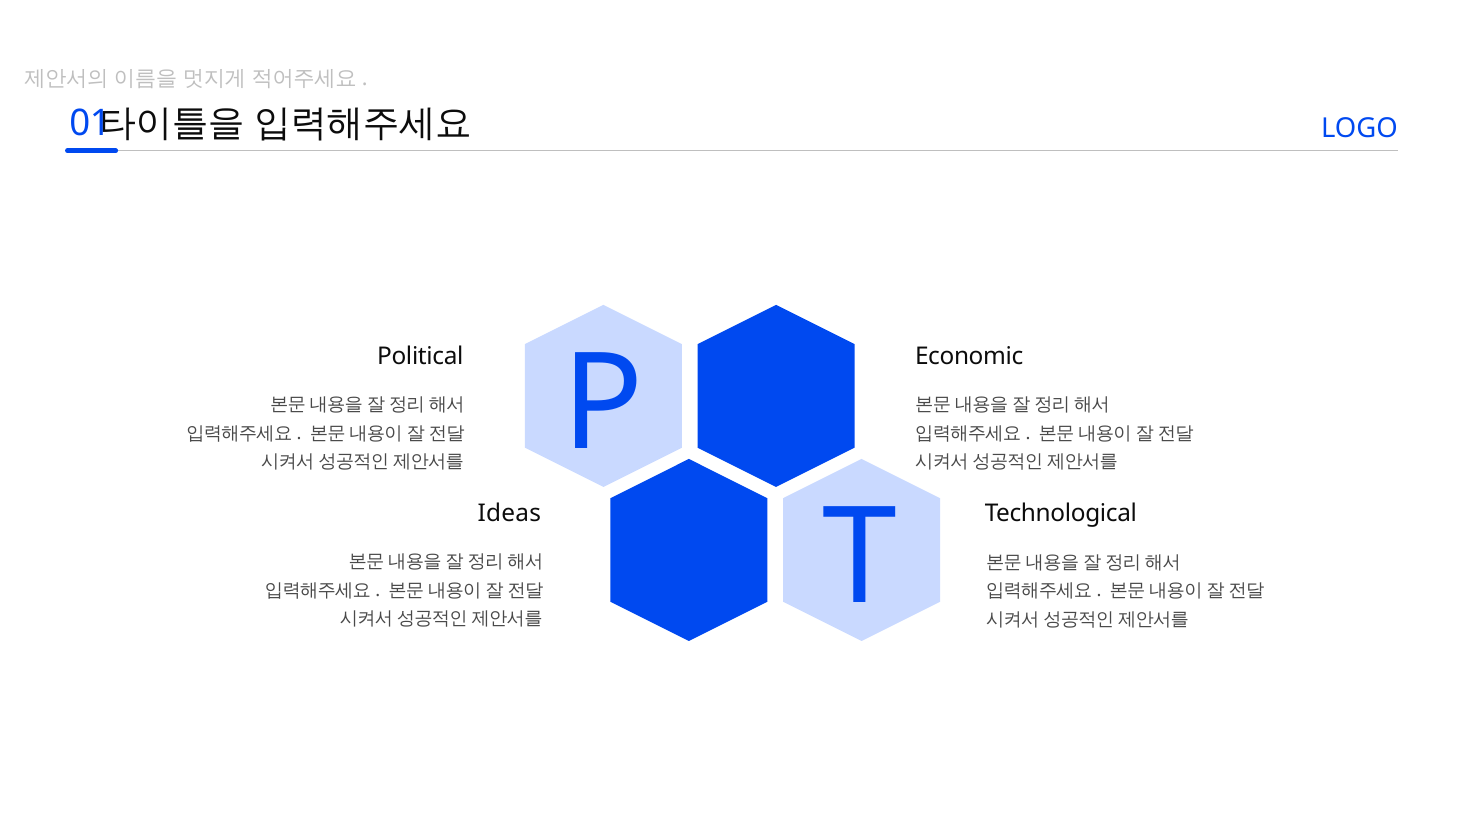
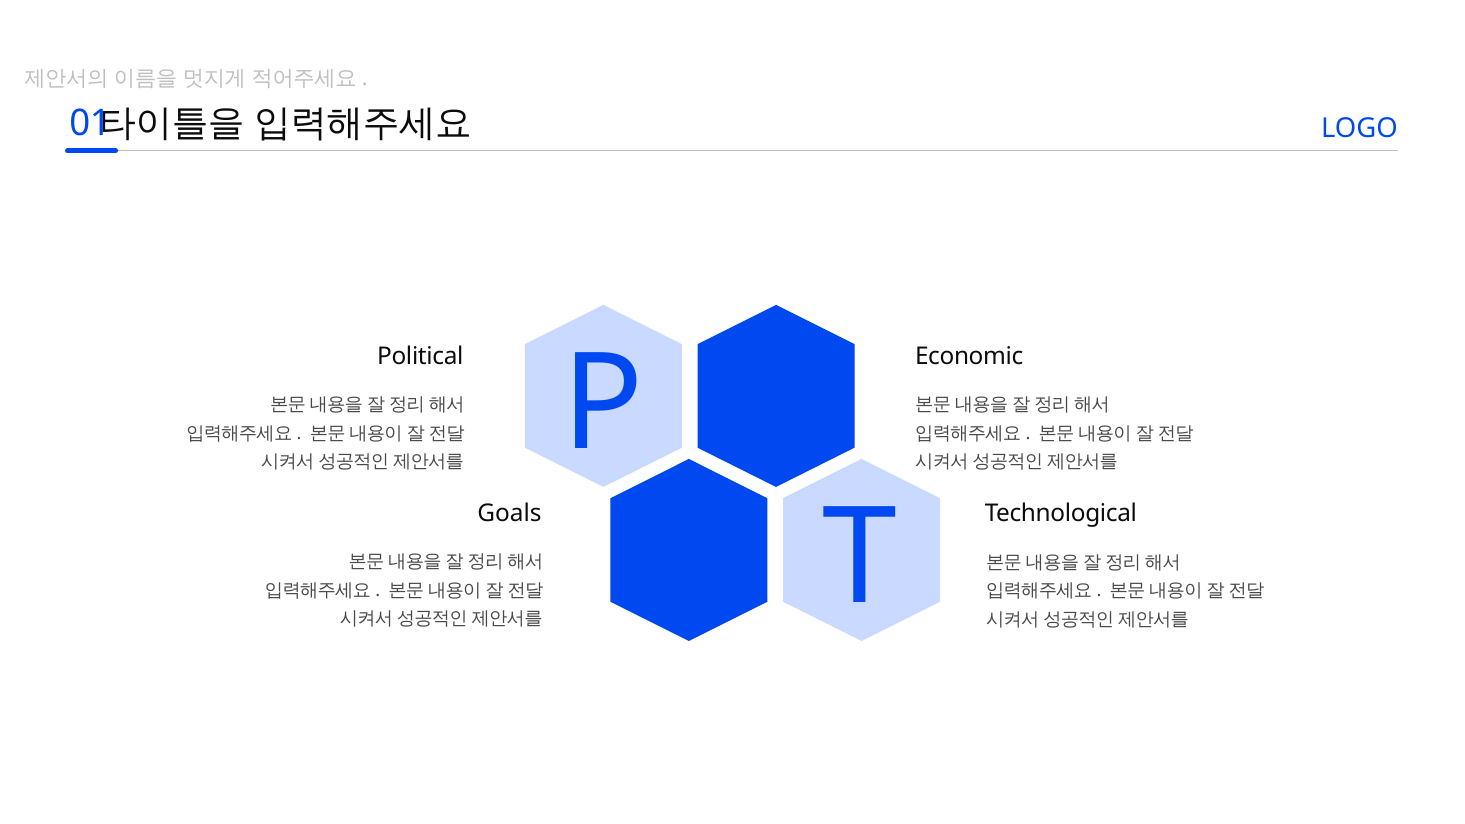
Ideas: Ideas -> Goals
